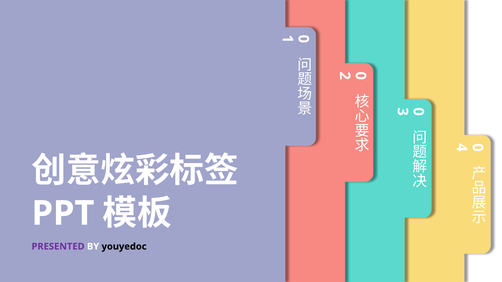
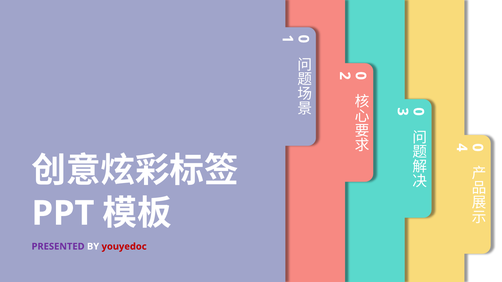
youyedoc colour: black -> red
